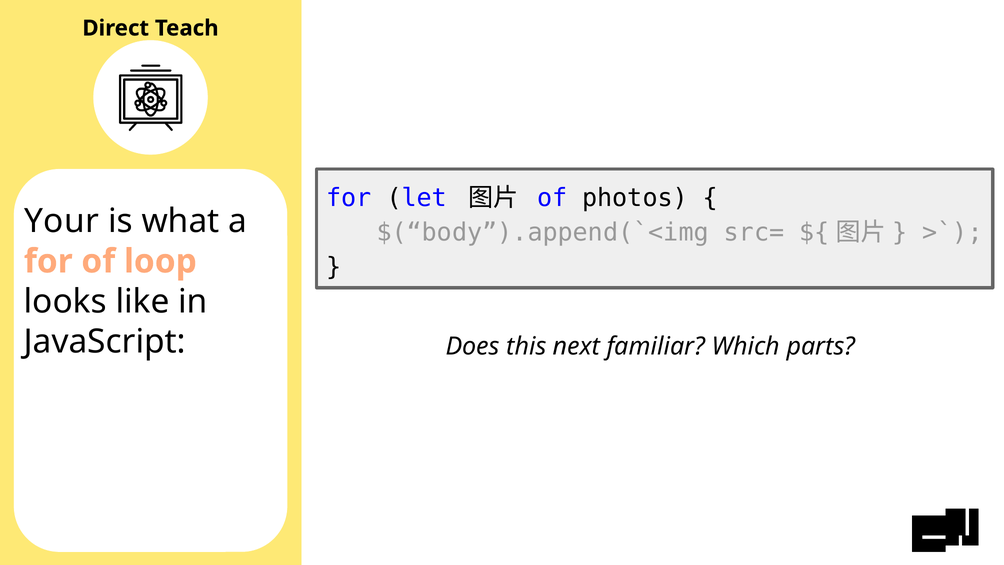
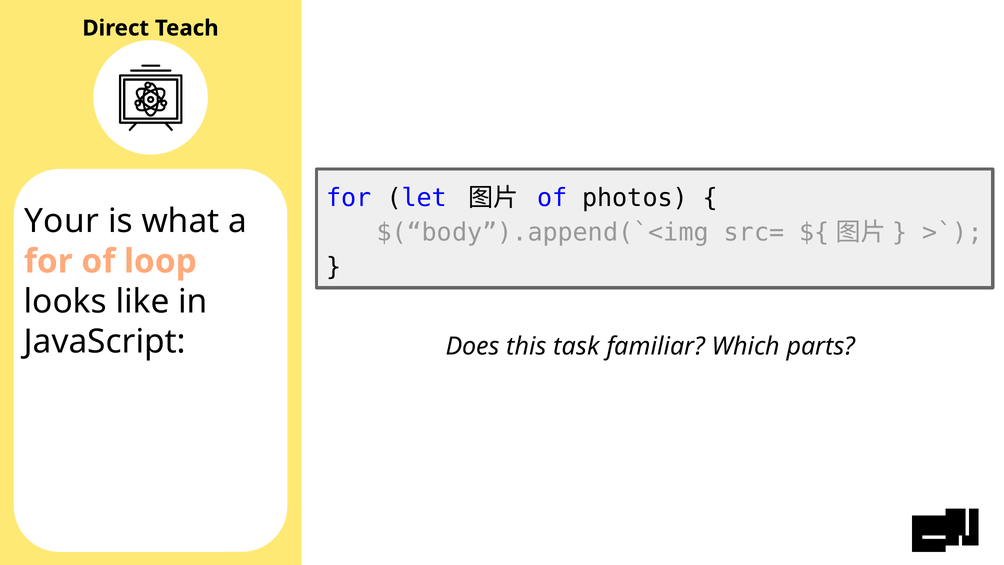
next: next -> task
